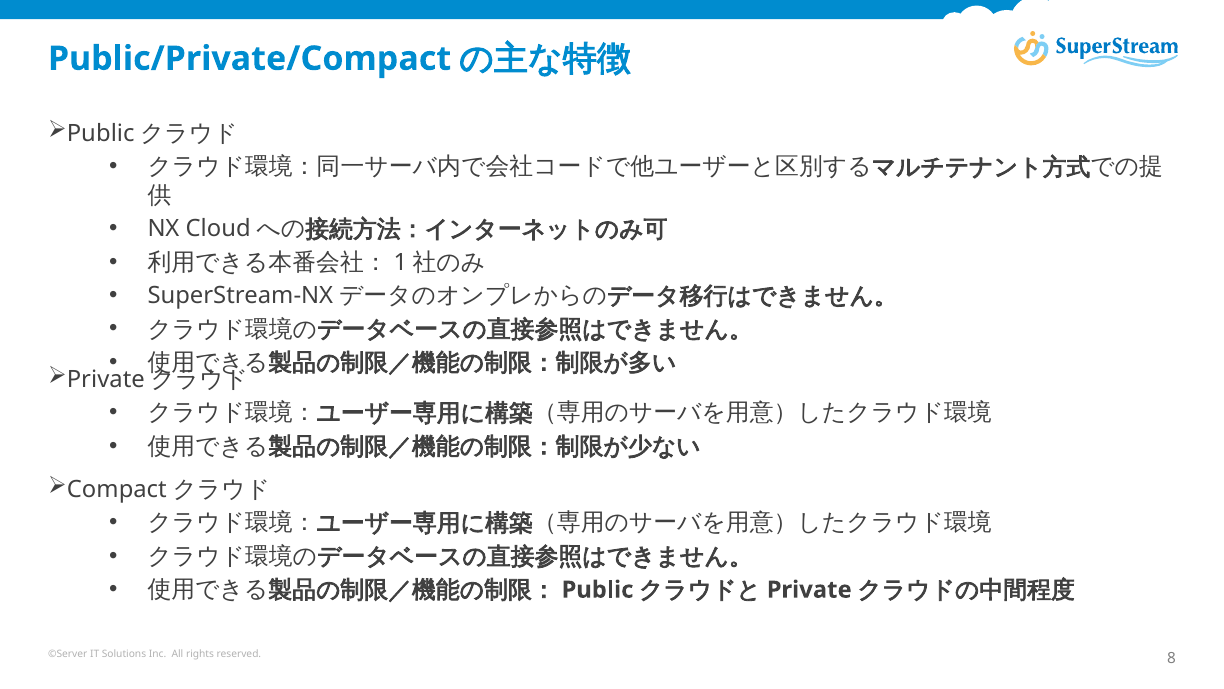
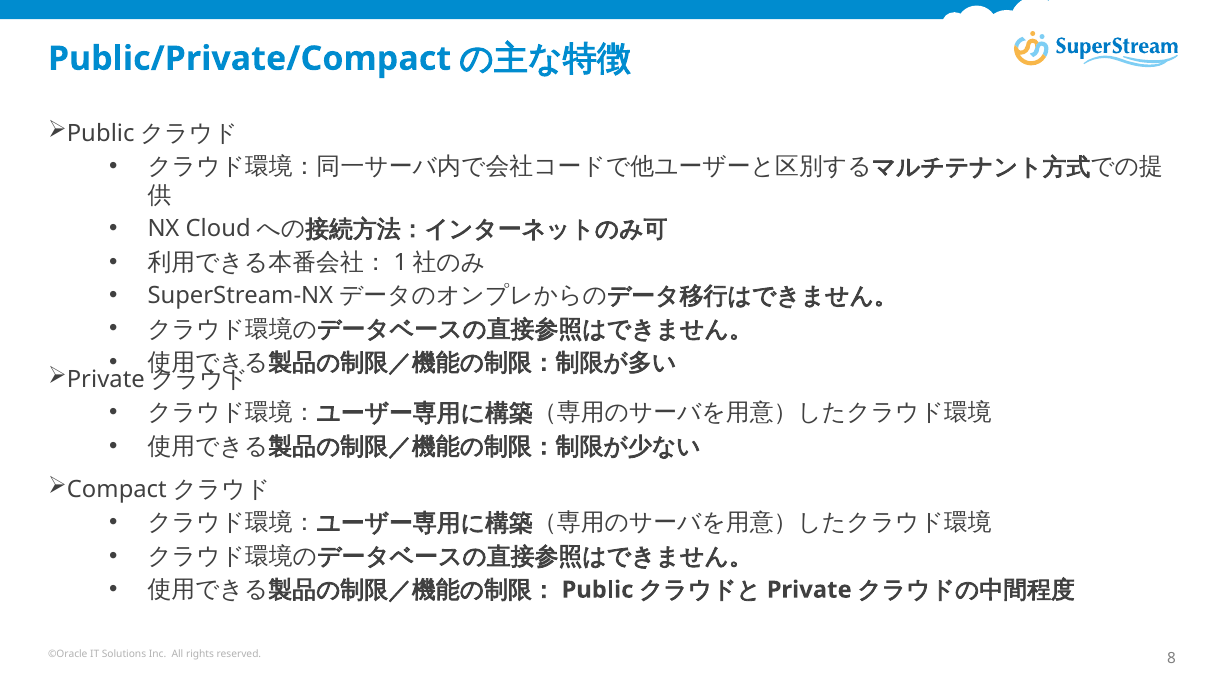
©Server: ©Server -> ©Oracle
